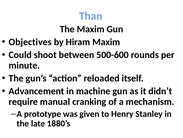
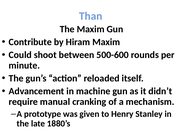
Objectives: Objectives -> Contribute
